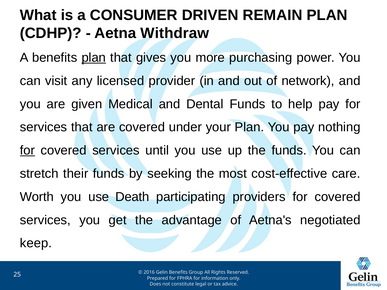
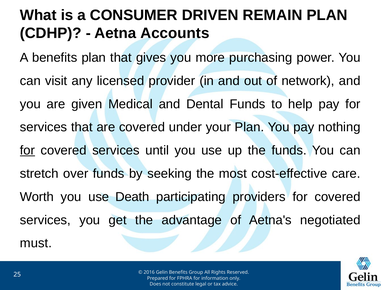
Withdraw: Withdraw -> Accounts
plan at (94, 58) underline: present -> none
their: their -> over
keep: keep -> must
